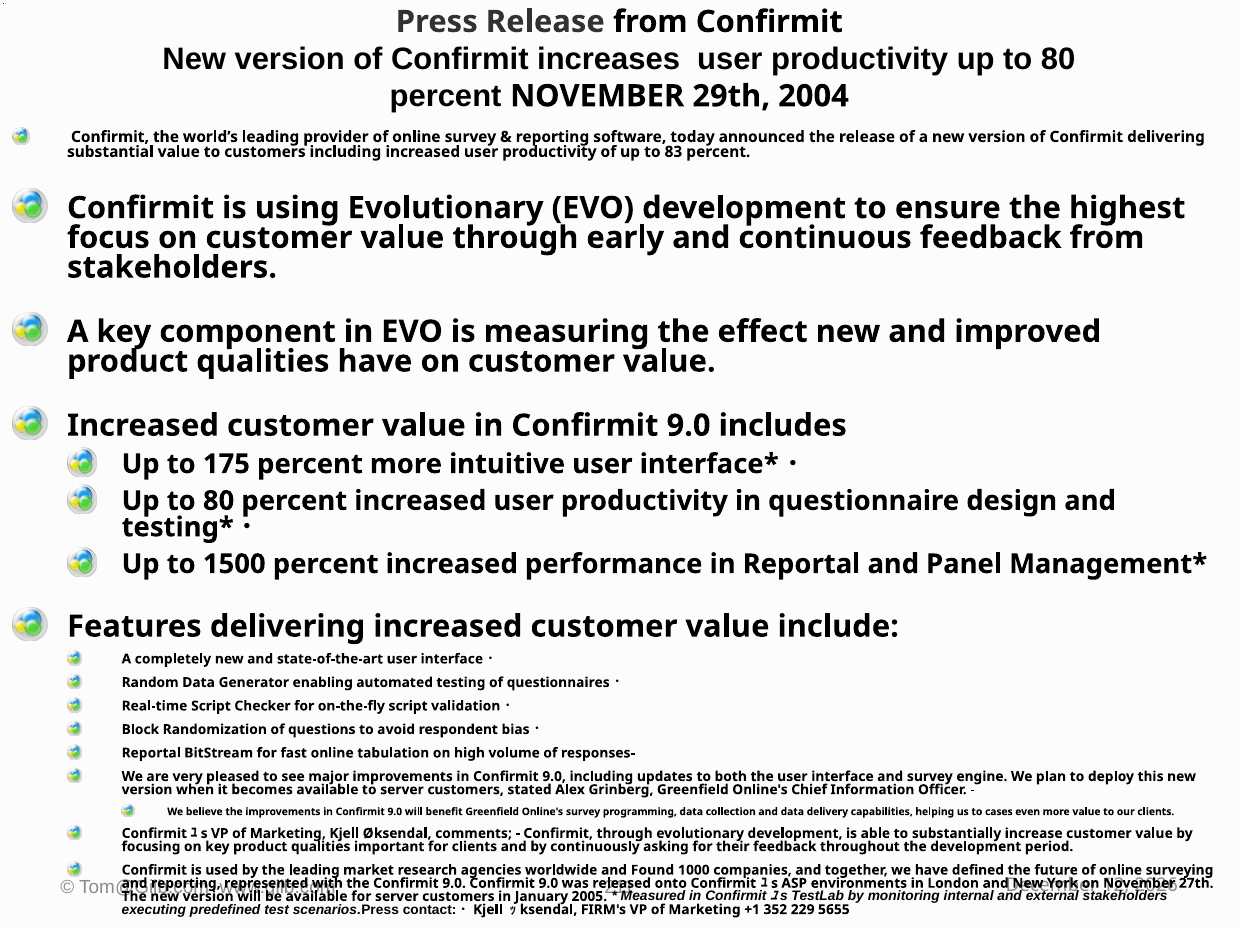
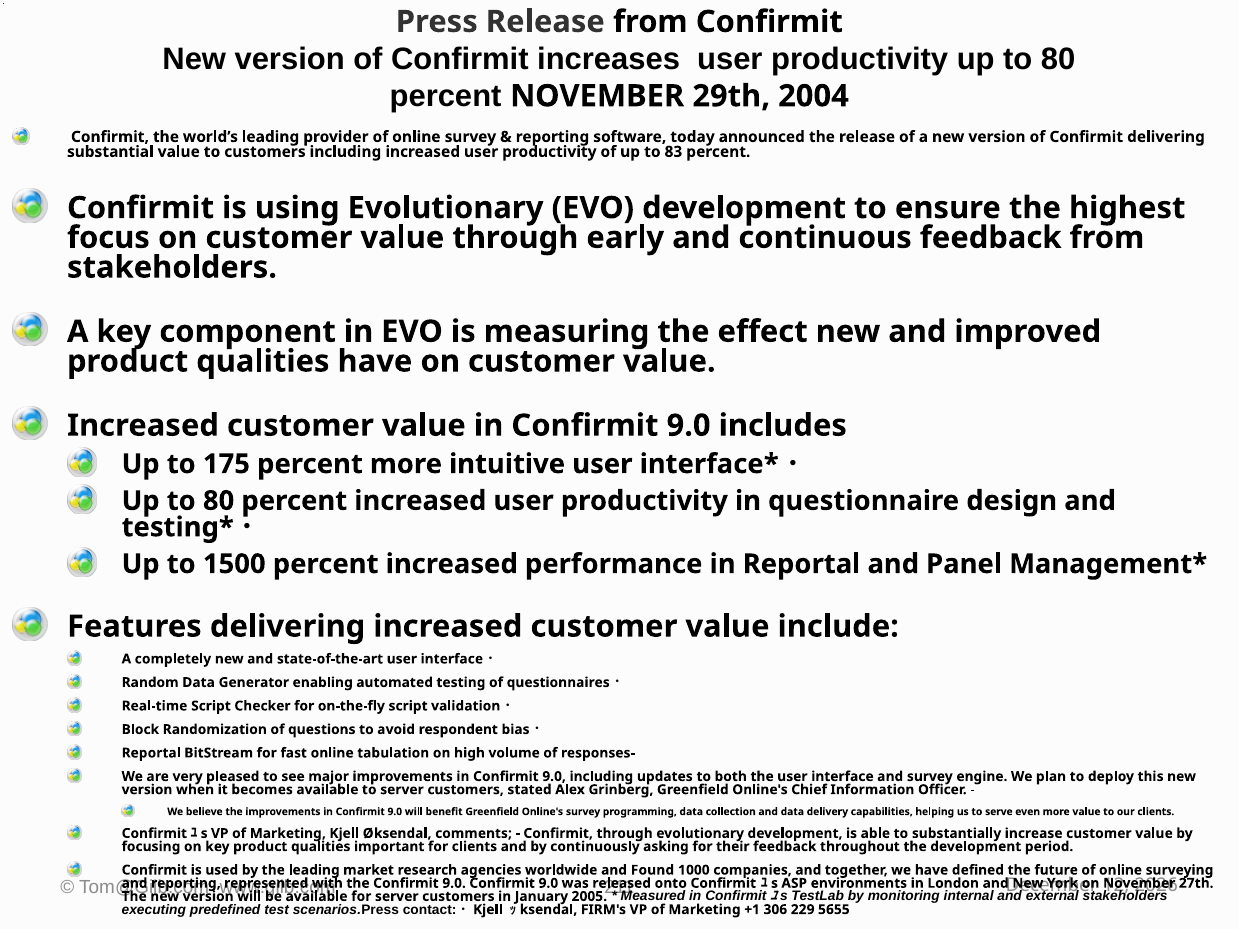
cases: cases -> serve
352: 352 -> 306
